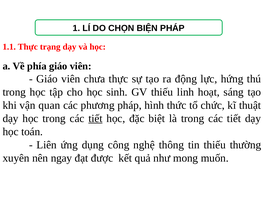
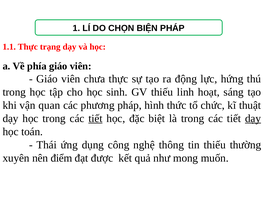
dạy at (253, 118) underline: none -> present
Liên: Liên -> Thái
ngay: ngay -> điểm
